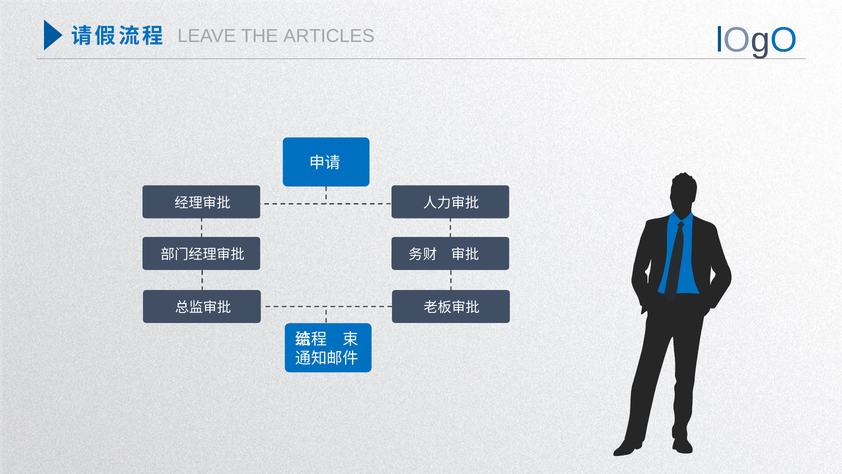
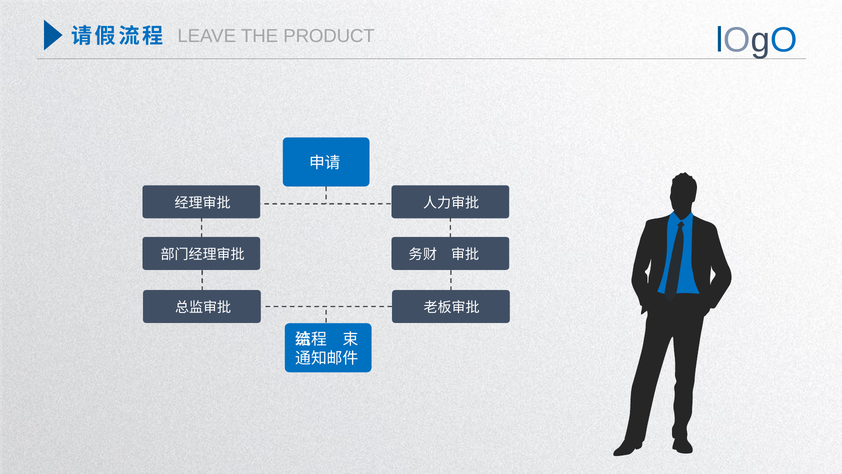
ARTICLES: ARTICLES -> PRODUCT
